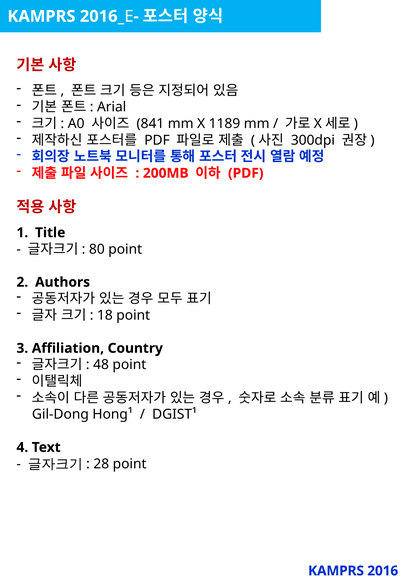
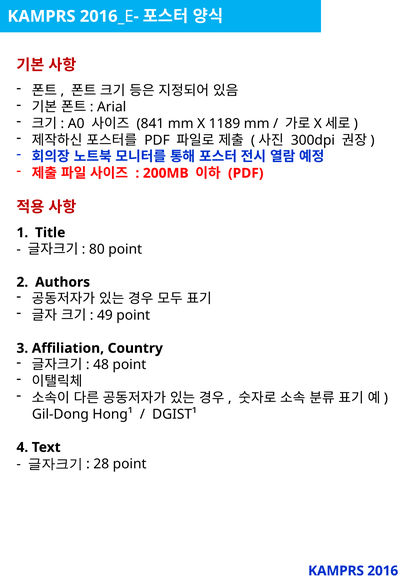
18: 18 -> 49
